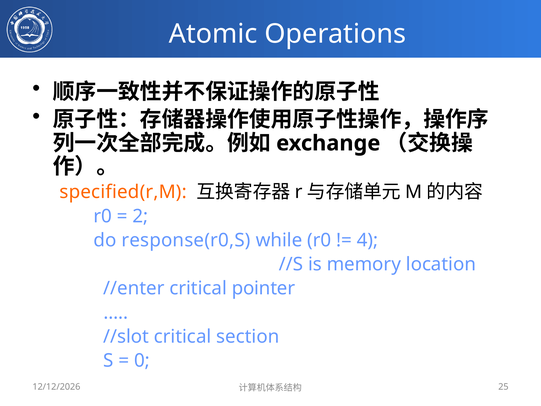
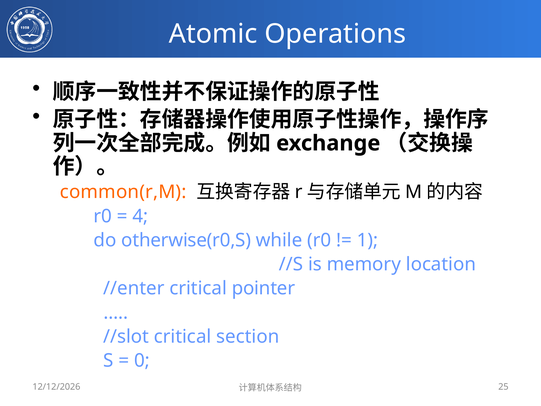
specified(r,M: specified(r,M -> common(r,M
2: 2 -> 4
response(r0,S: response(r0,S -> otherwise(r0,S
4: 4 -> 1
